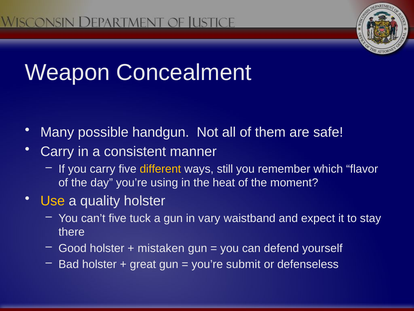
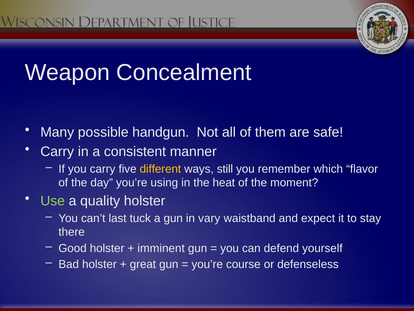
Use colour: yellow -> light green
can’t five: five -> last
mistaken: mistaken -> imminent
submit: submit -> course
